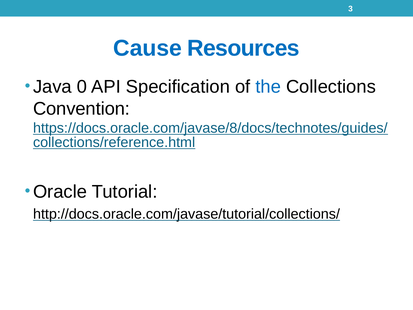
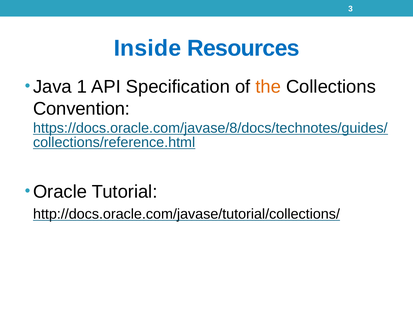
Cause: Cause -> Inside
0: 0 -> 1
the colour: blue -> orange
